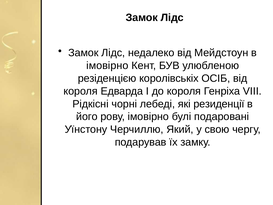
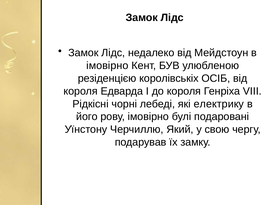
резиденції: резиденції -> електрику
